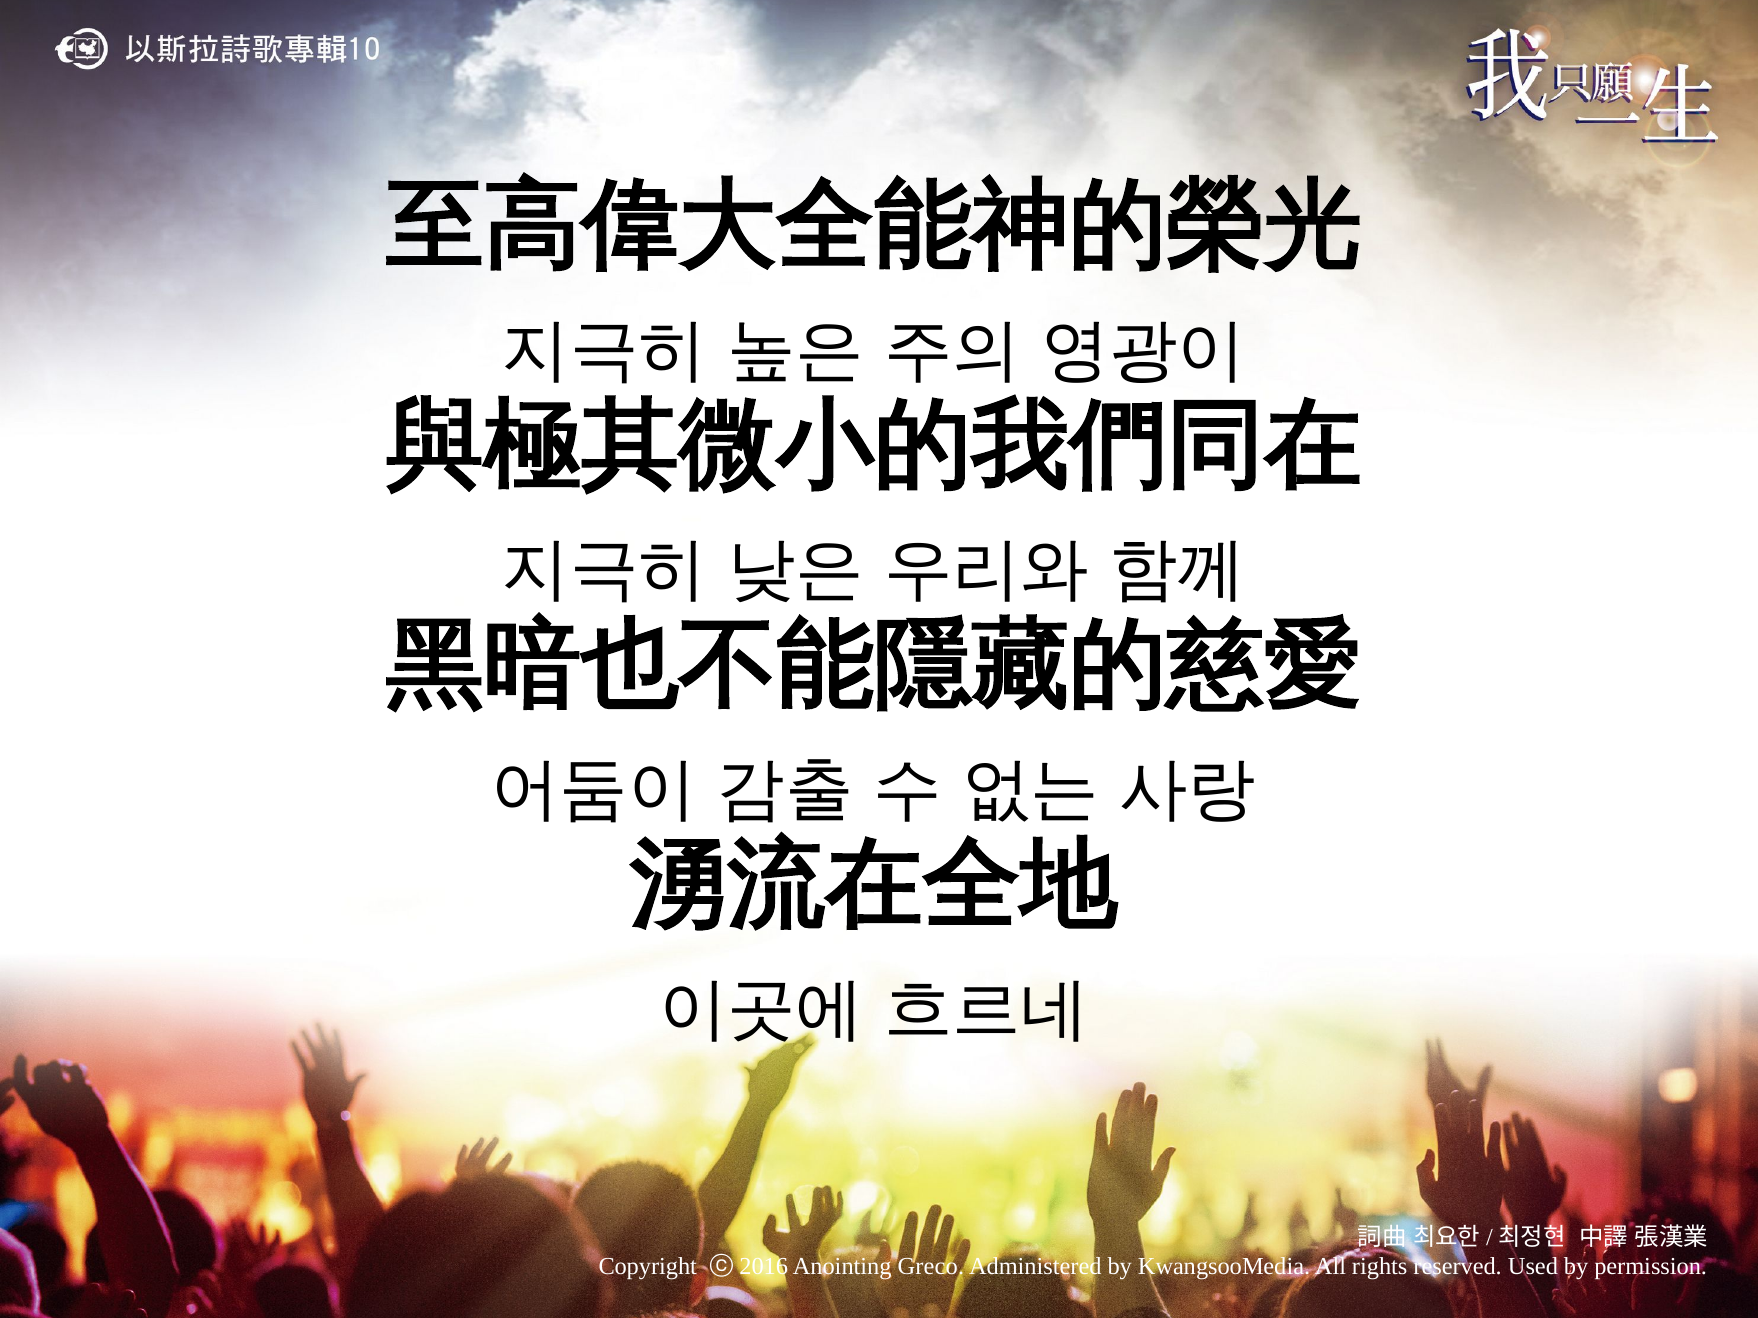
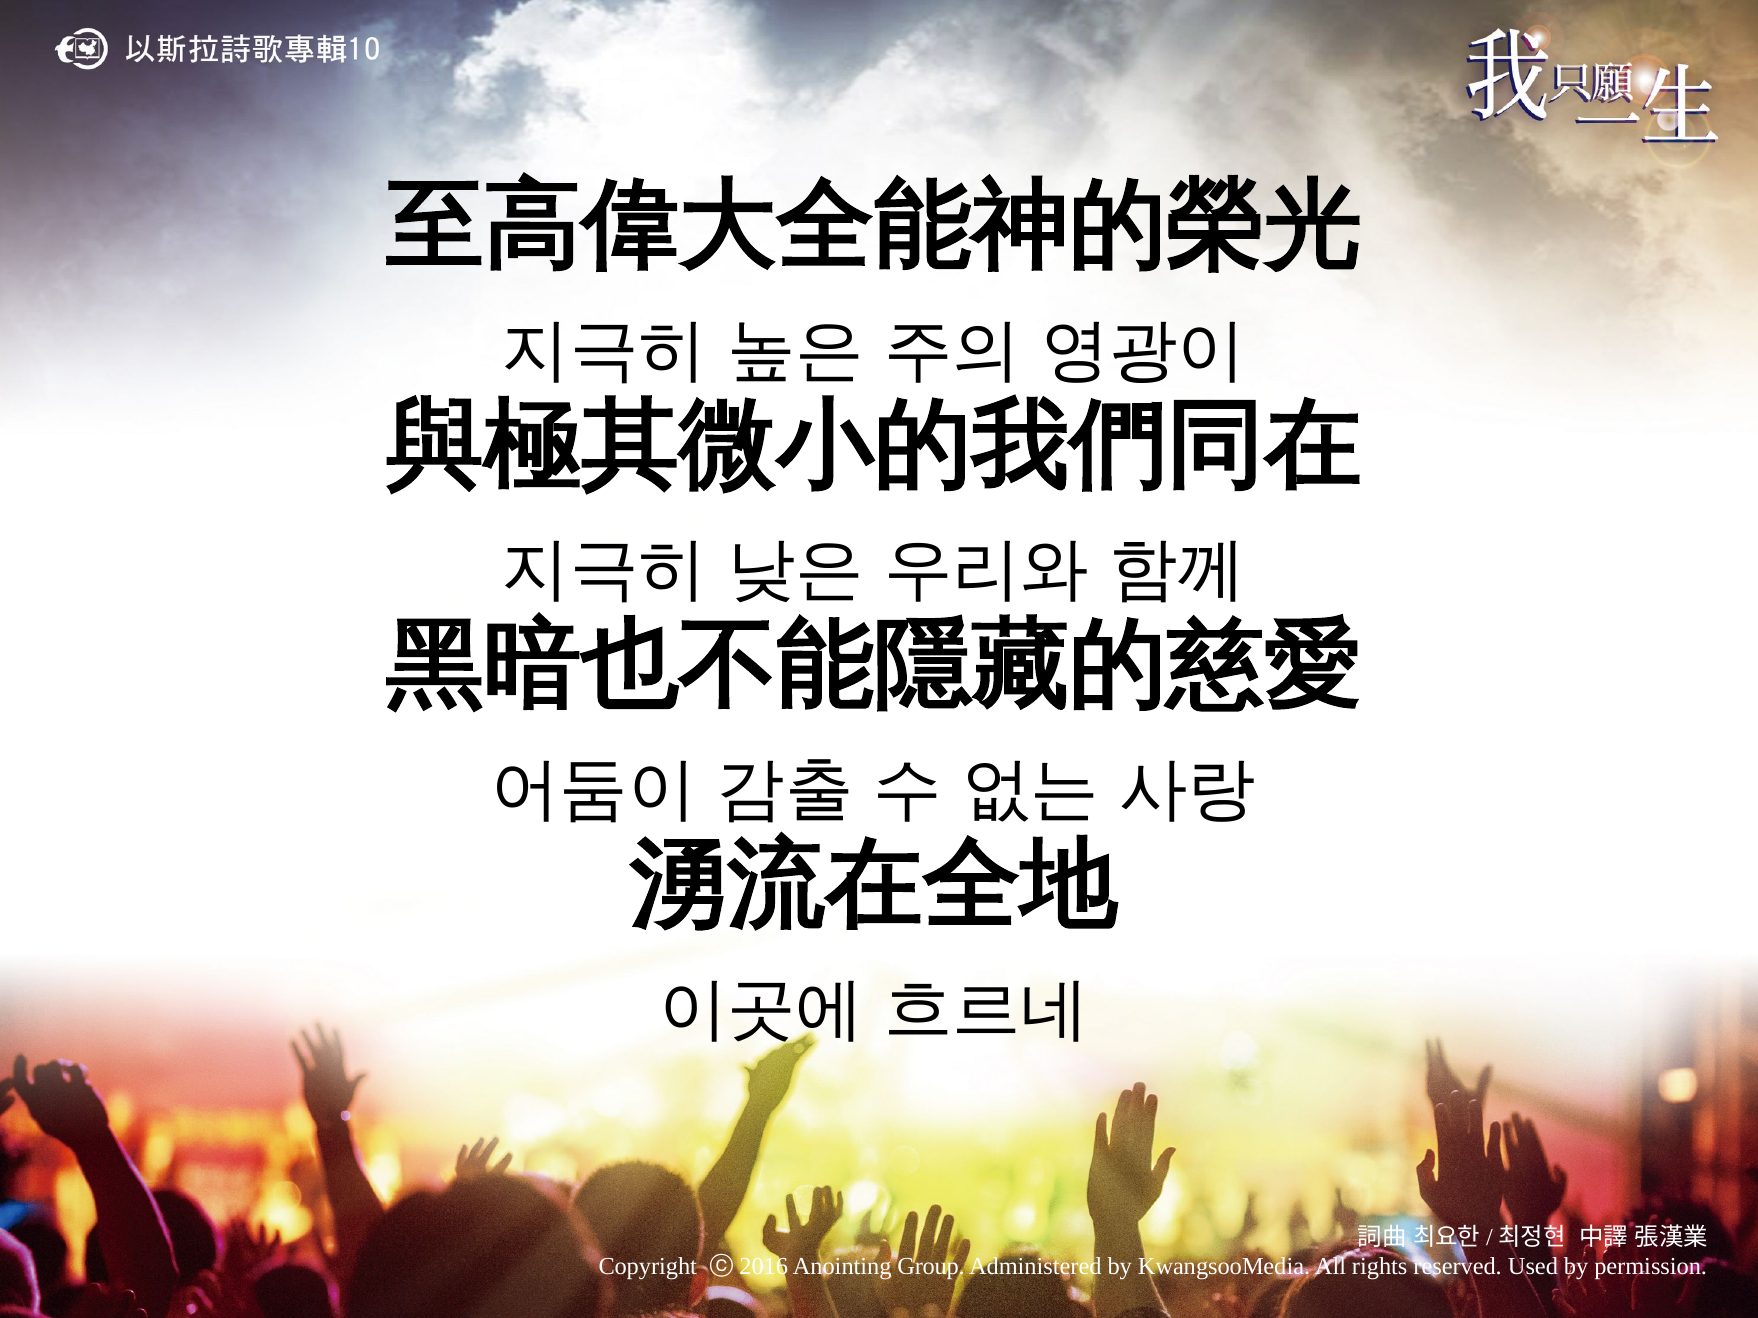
Greco: Greco -> Group
